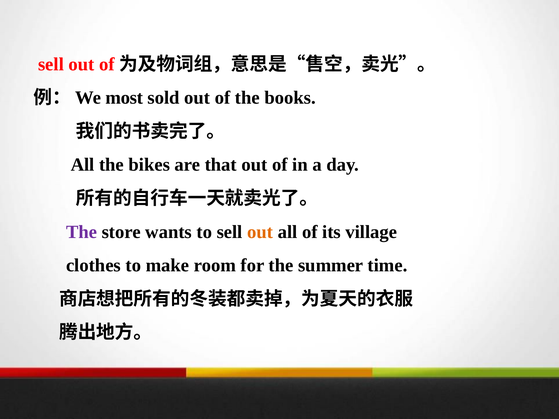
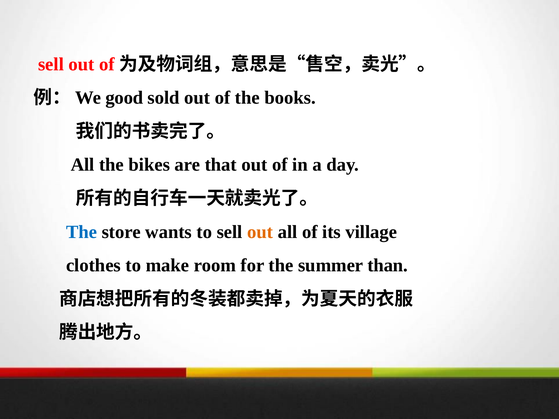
most: most -> good
The at (82, 232) colour: purple -> blue
time: time -> than
